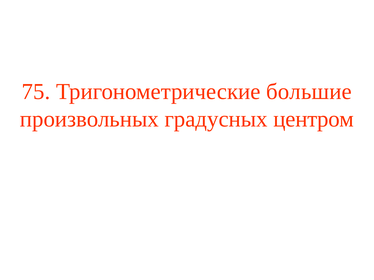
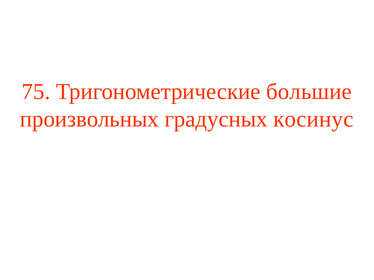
центром: центром -> косинус
